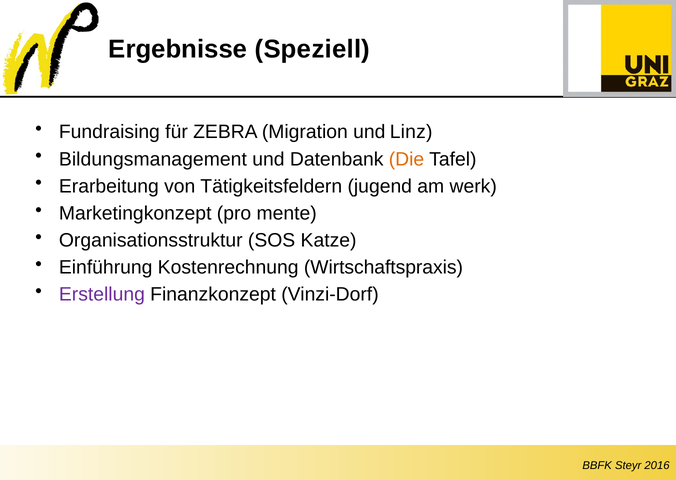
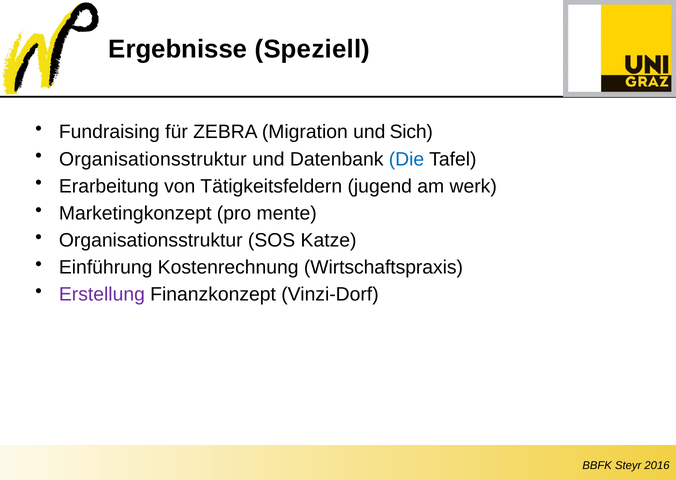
Linz: Linz -> Sich
Bildungsmanagement at (153, 159): Bildungsmanagement -> Organisationsstruktur
Die colour: orange -> blue
